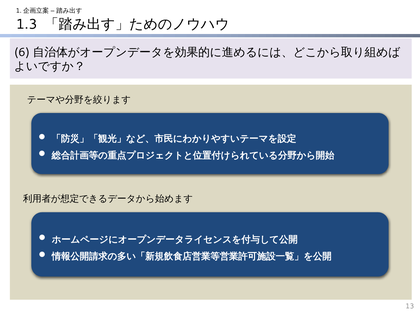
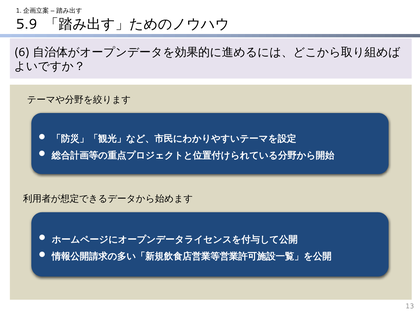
1.3: 1.3 -> 5.9
